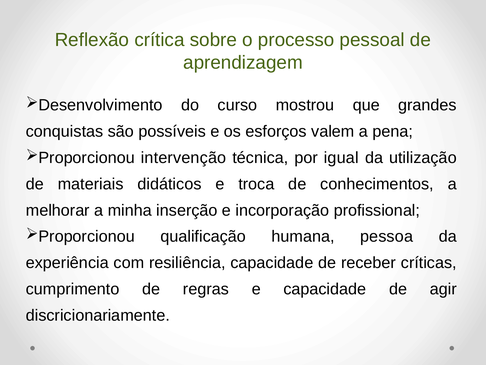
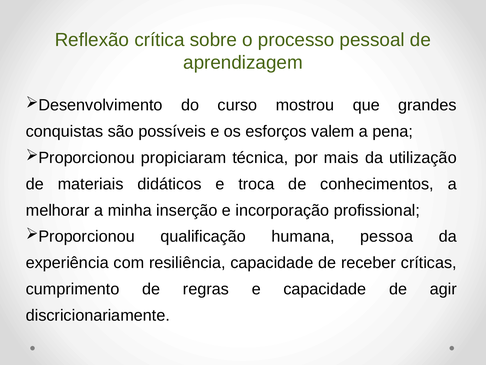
intervenção: intervenção -> propiciaram
igual: igual -> mais
